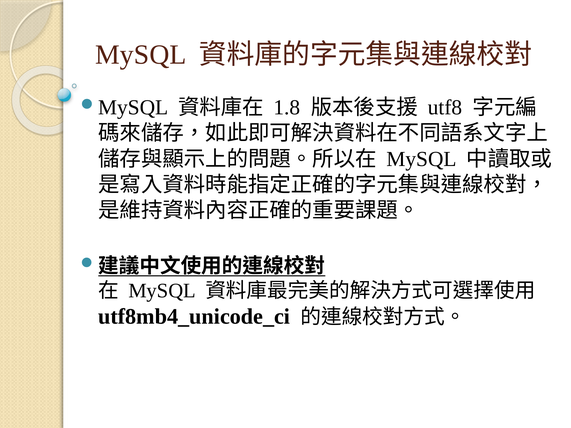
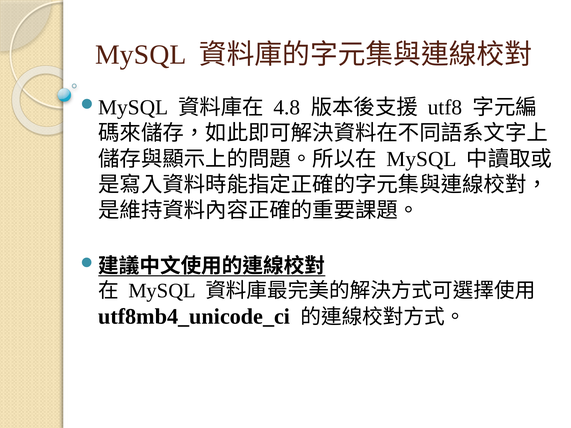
1.8: 1.8 -> 4.8
